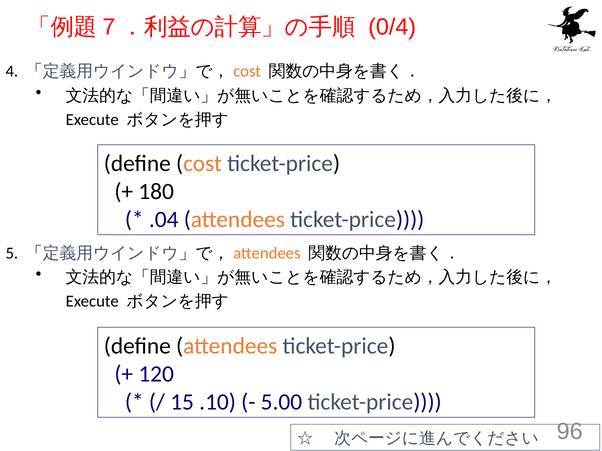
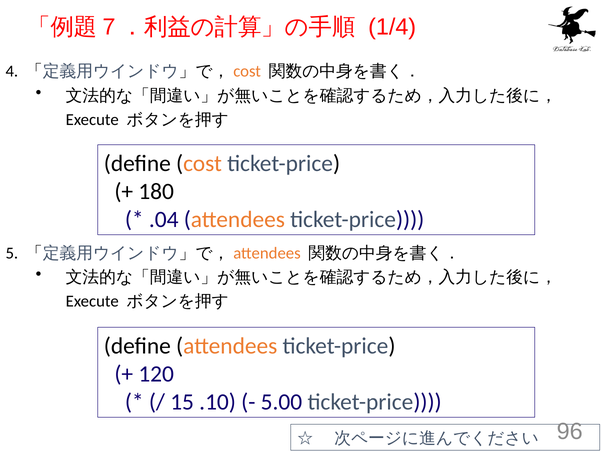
0/4: 0/4 -> 1/4
